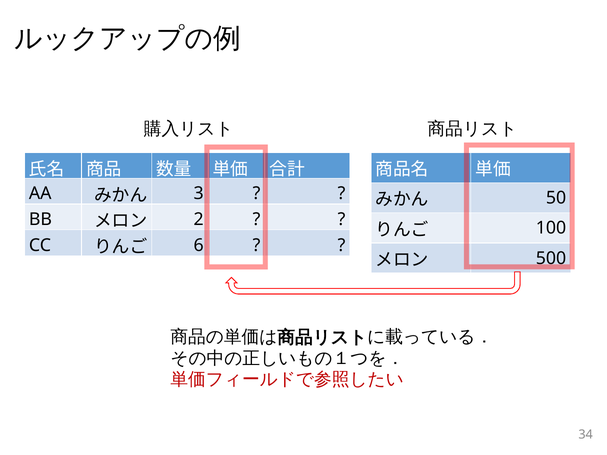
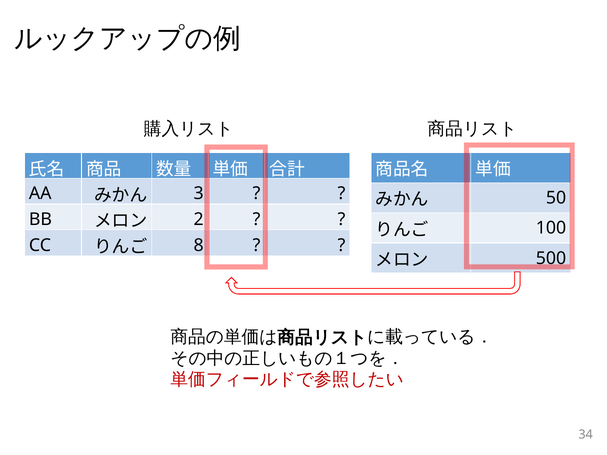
6: 6 -> 8
